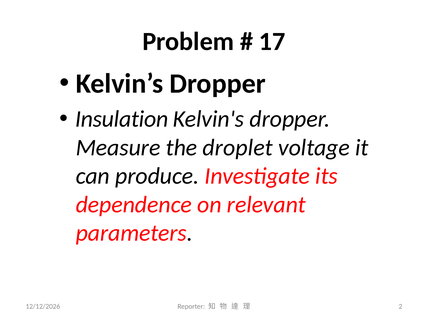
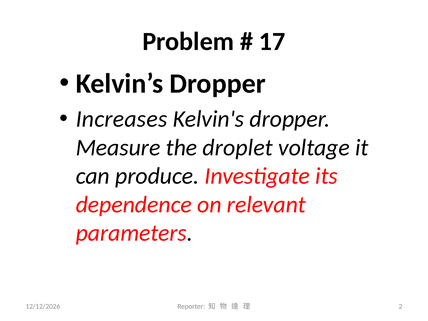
Insulation: Insulation -> Increases
